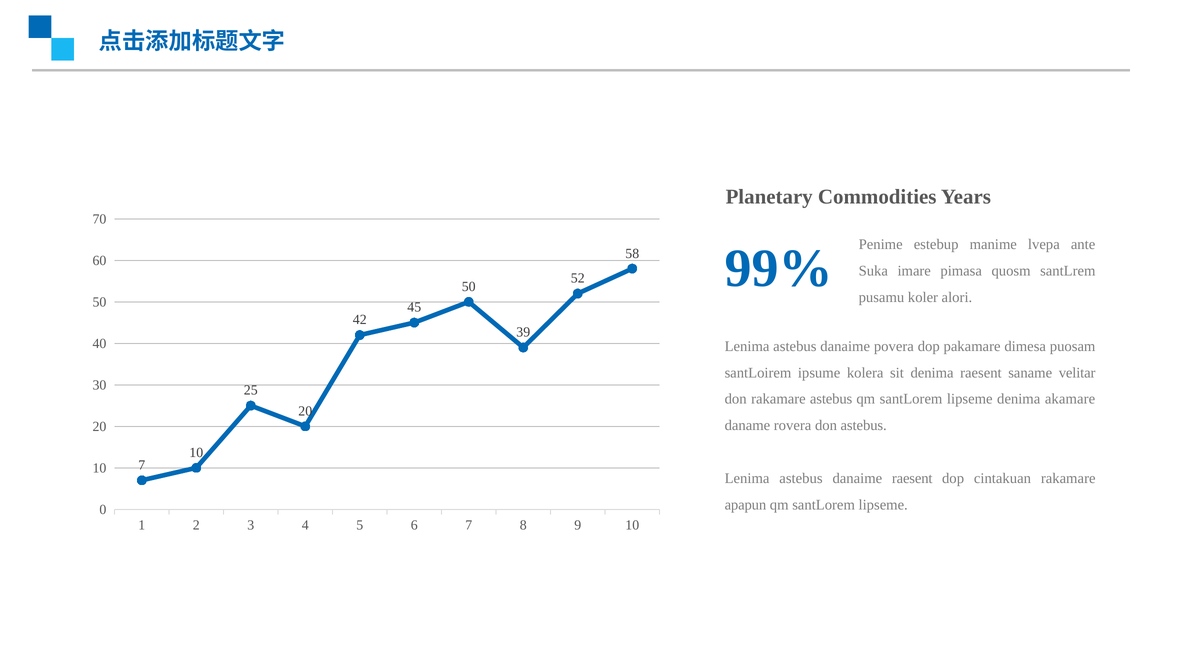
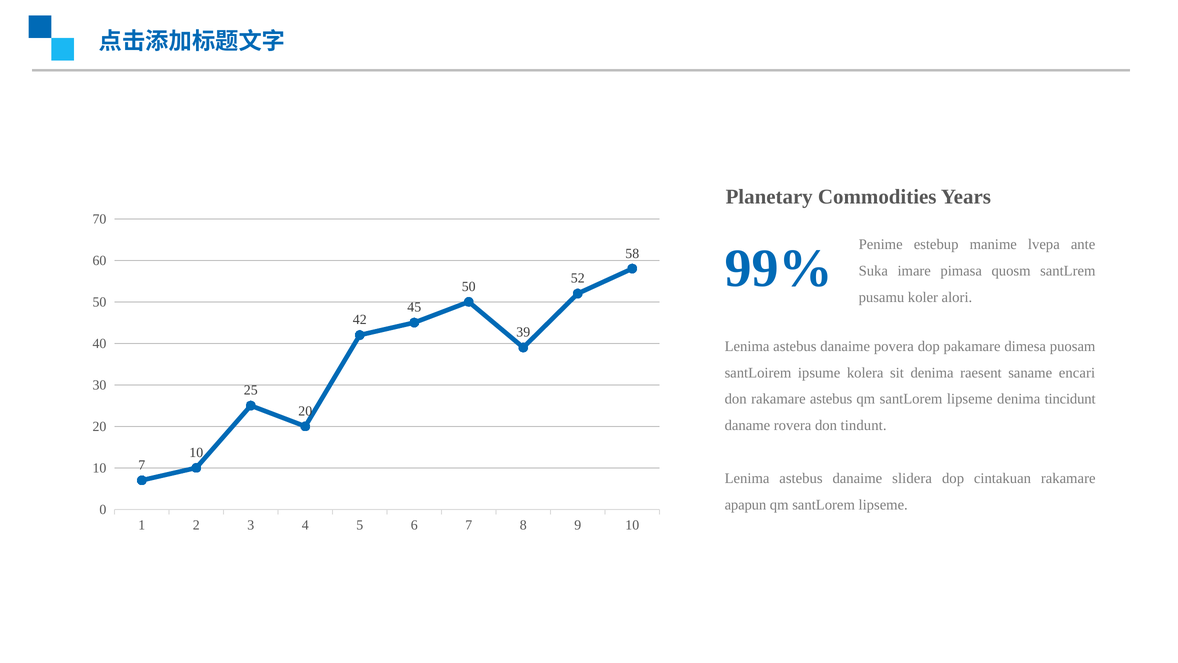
velitar: velitar -> encari
akamare: akamare -> tincidunt
don astebus: astebus -> tindunt
danaime raesent: raesent -> slidera
